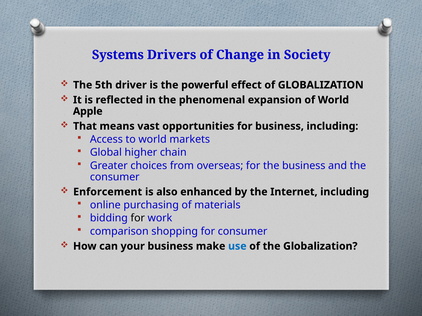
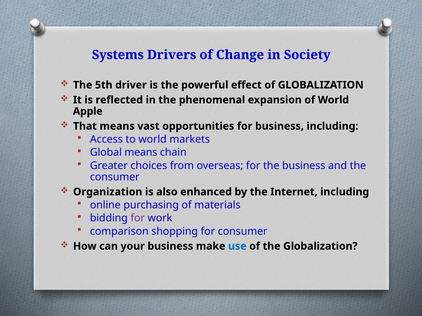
Global higher: higher -> means
Enforcement: Enforcement -> Organization
for at (138, 218) colour: black -> purple
